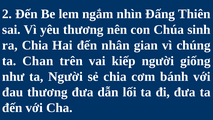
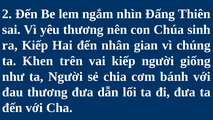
ra Chia: Chia -> Kiếp
Chan: Chan -> Khen
